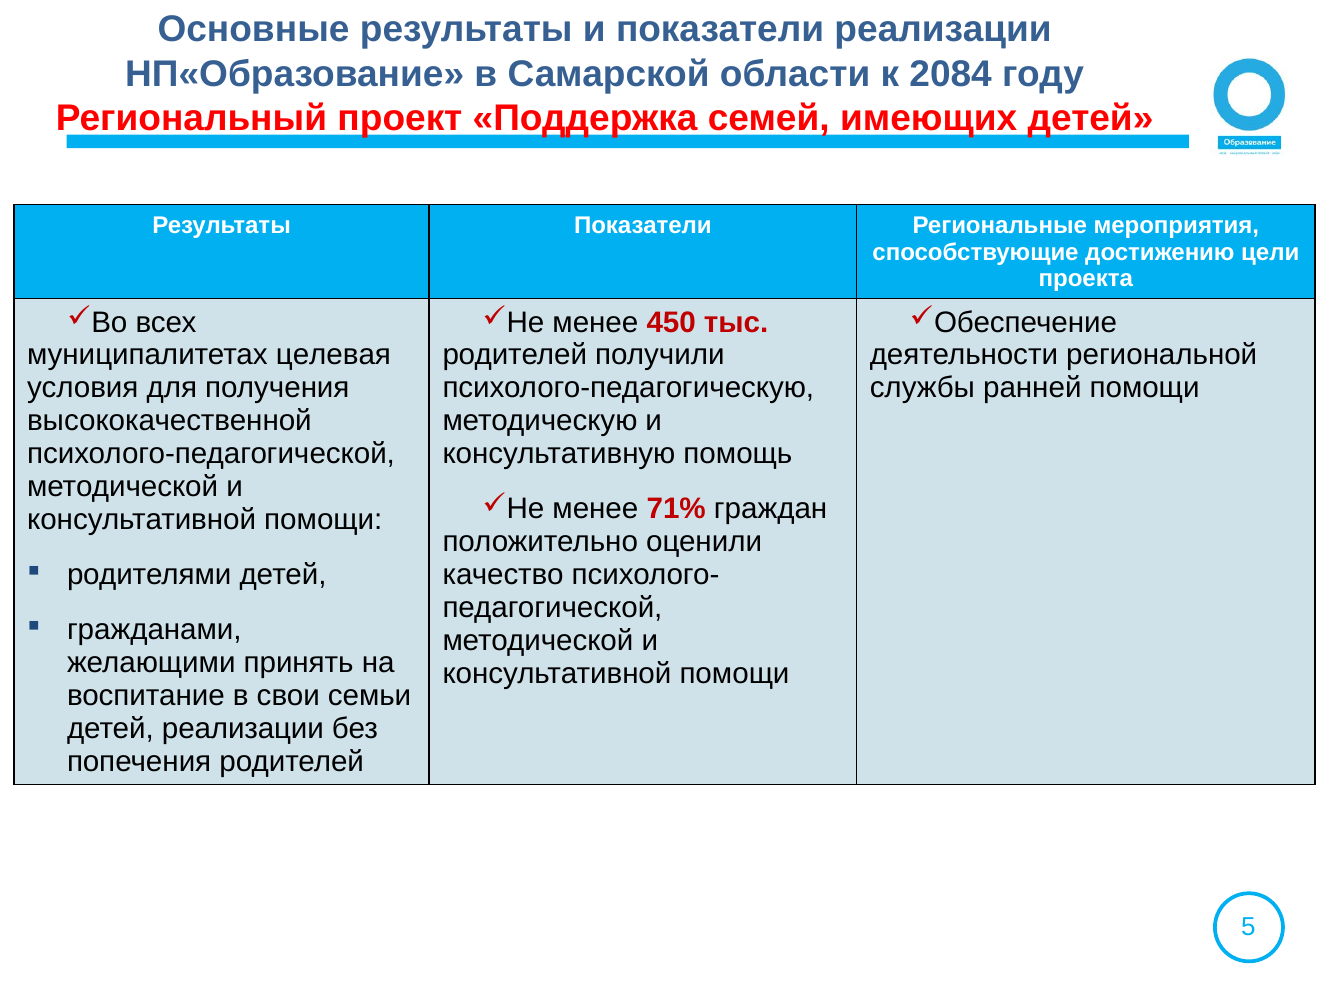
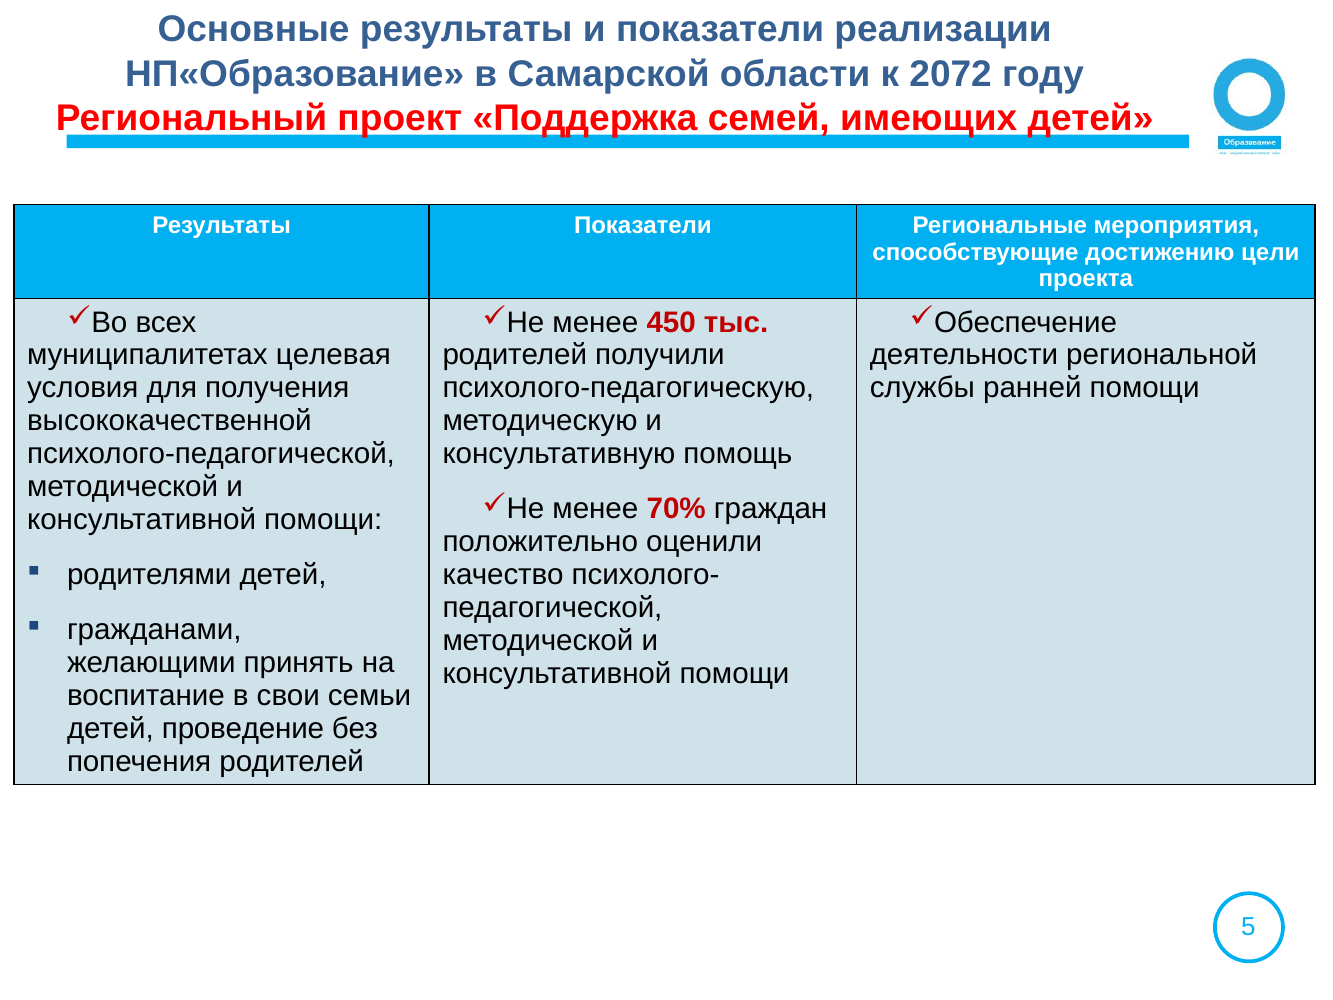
2084: 2084 -> 2072
71%: 71% -> 70%
детей реализации: реализации -> проведение
